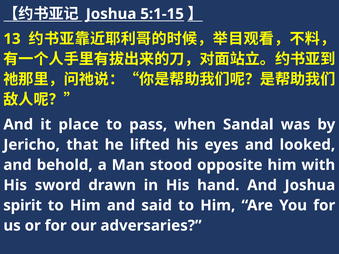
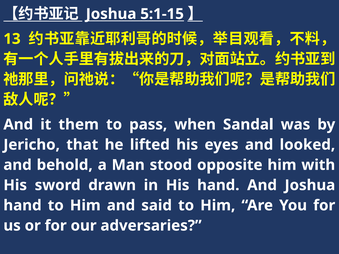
place: place -> them
spirit at (23, 206): spirit -> hand
